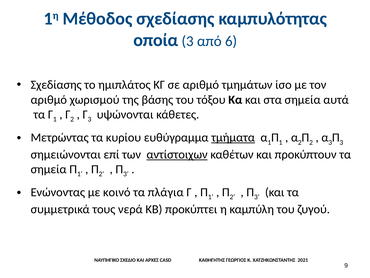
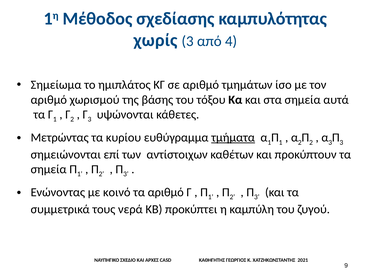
οποία: οποία -> χωρίς
6: 6 -> 4
Σχεδίασης at (56, 85): Σχεδίασης -> Σημείωμα
αντίστοιχων underline: present -> none
τα πλάγια: πλάγια -> αριθμό
